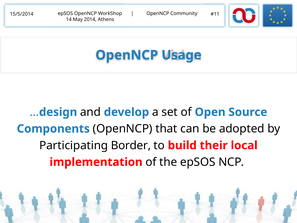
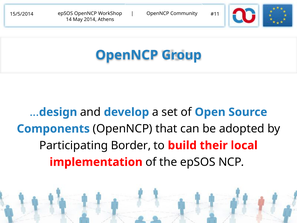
Usage: Usage -> Group
